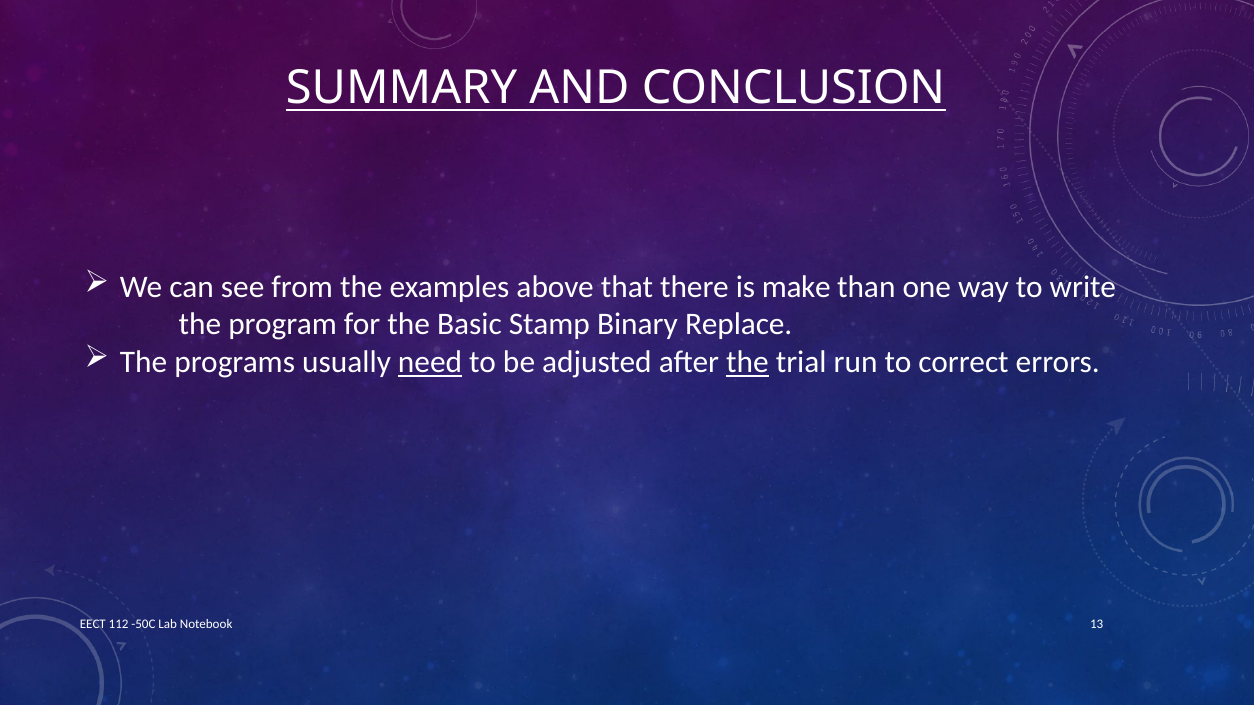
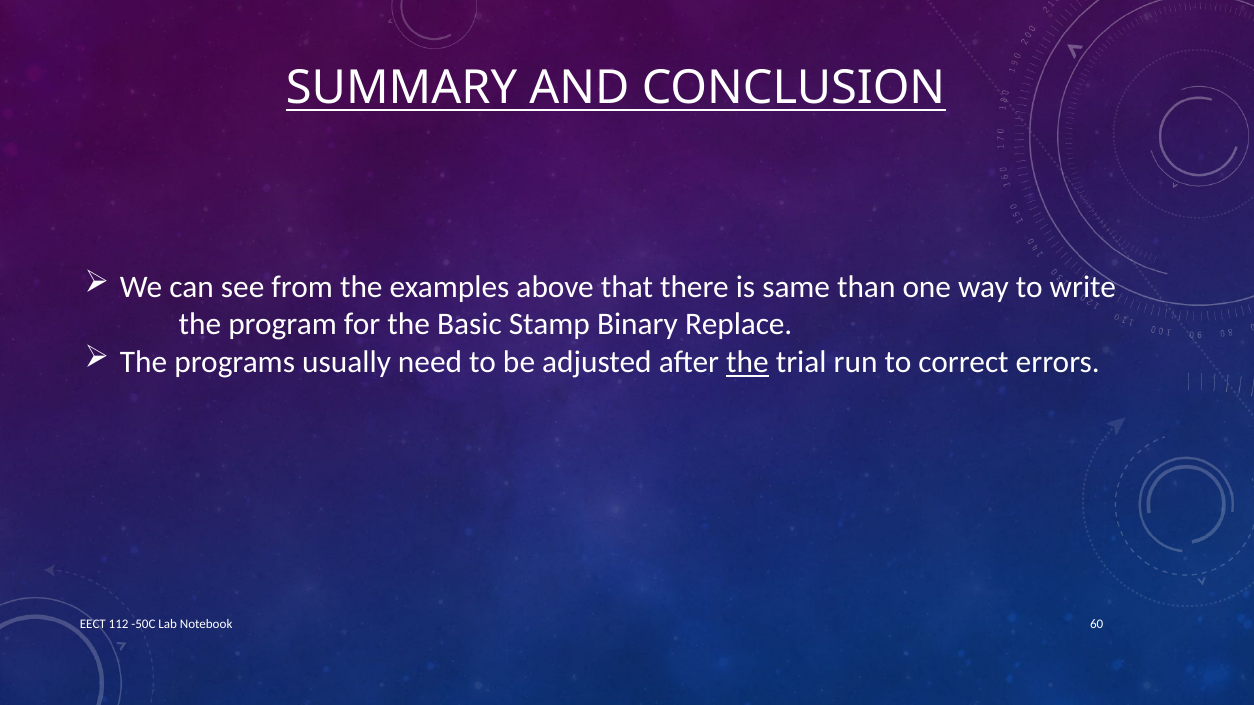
make: make -> same
need underline: present -> none
13: 13 -> 60
